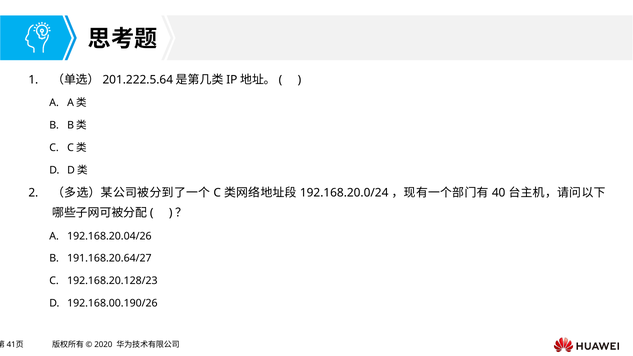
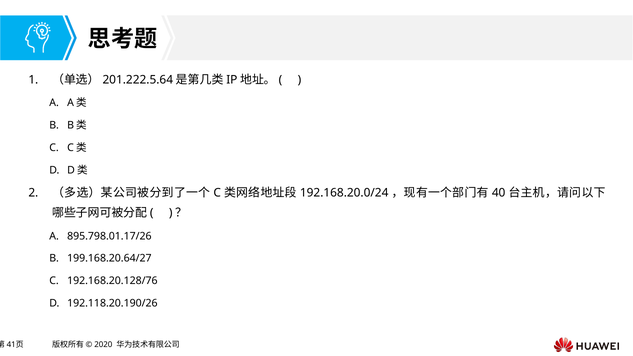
192.168.20.04/26: 192.168.20.04/26 -> 895.798.01.17/26
191.168.20.64/27: 191.168.20.64/27 -> 199.168.20.64/27
192.168.20.128/23: 192.168.20.128/23 -> 192.168.20.128/76
192.168.00.190/26: 192.168.00.190/26 -> 192.118.20.190/26
